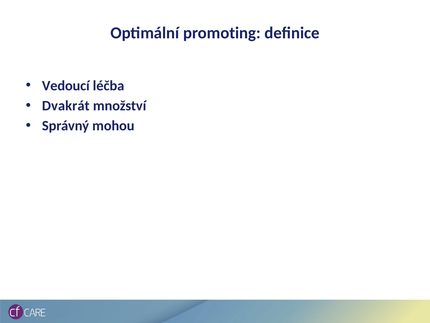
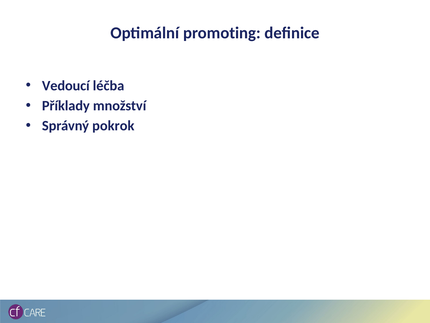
Dvakrát: Dvakrát -> Příklady
mohou: mohou -> pokrok
